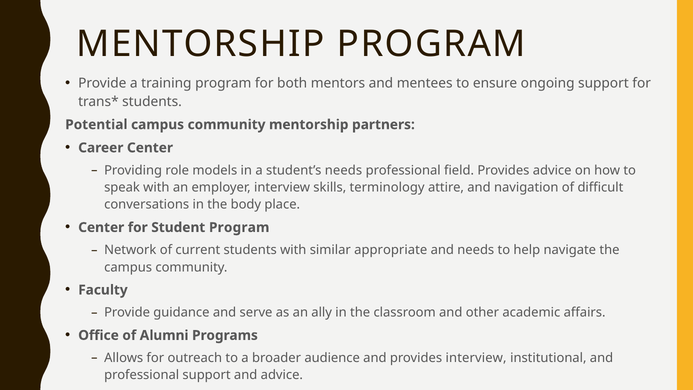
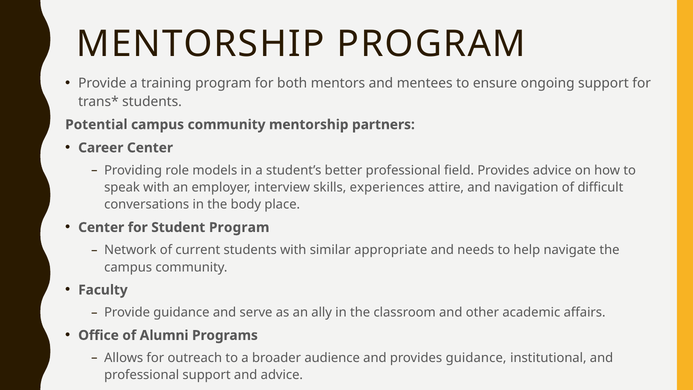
student’s needs: needs -> better
terminology: terminology -> experiences
provides interview: interview -> guidance
